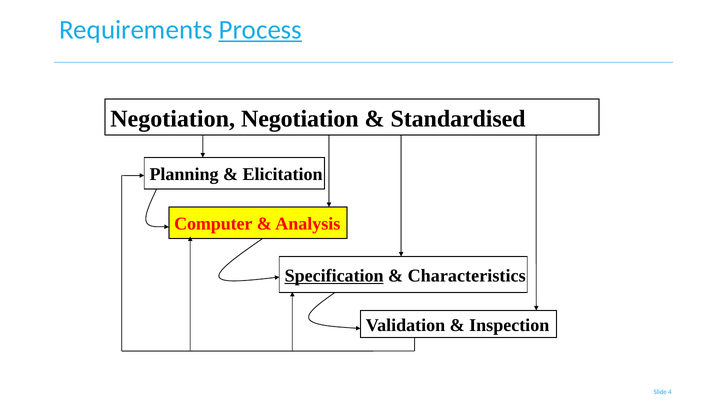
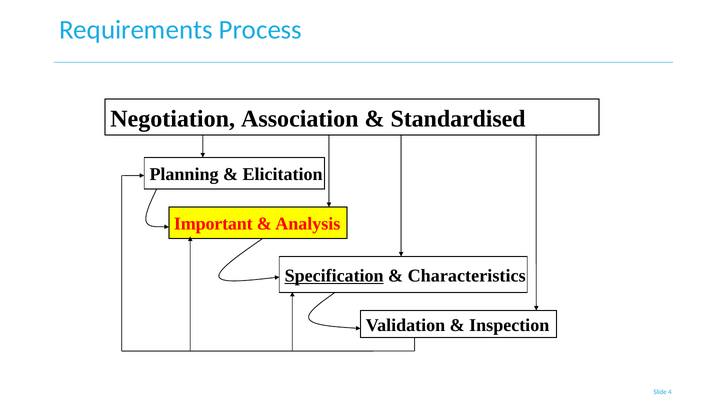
Process underline: present -> none
Negotiation Negotiation: Negotiation -> Association
Computer: Computer -> Important
